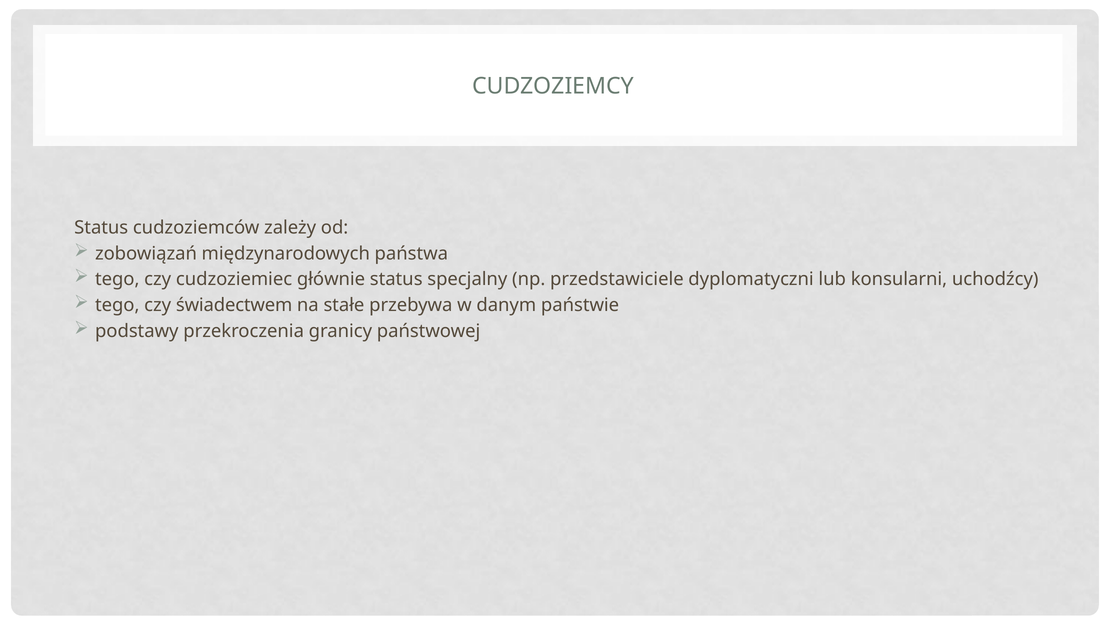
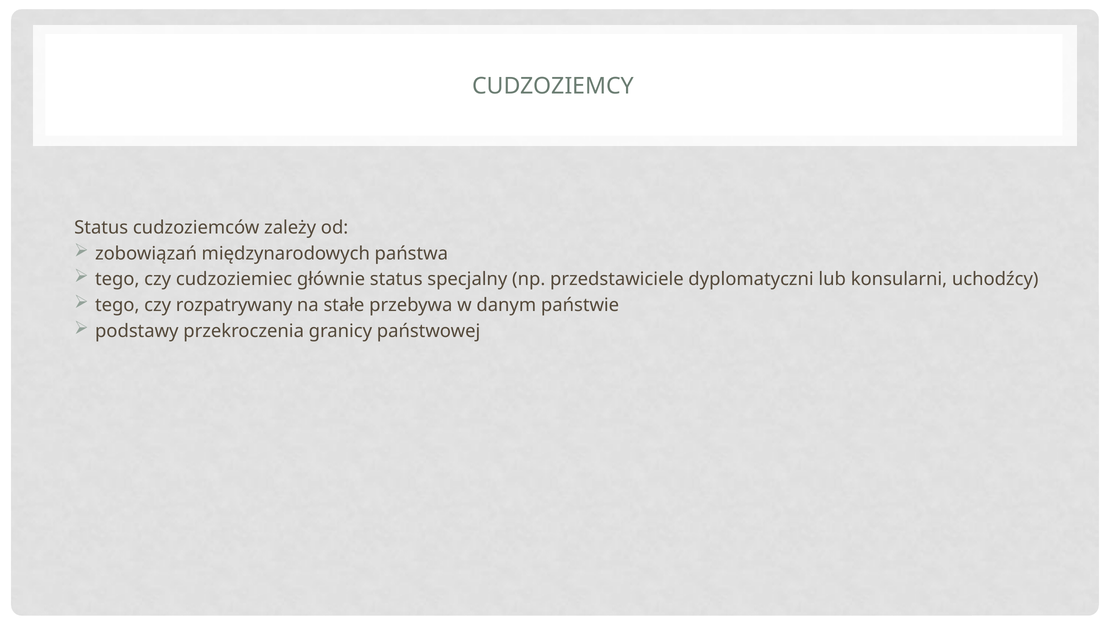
świadectwem: świadectwem -> rozpatrywany
